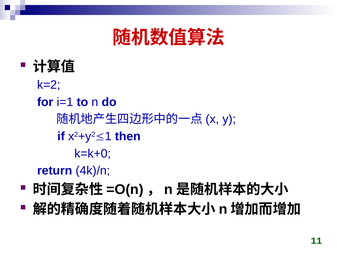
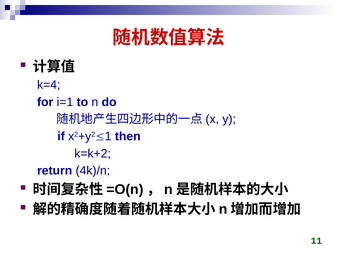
k=2: k=2 -> k=4
k=k+0: k=k+0 -> k=k+2
